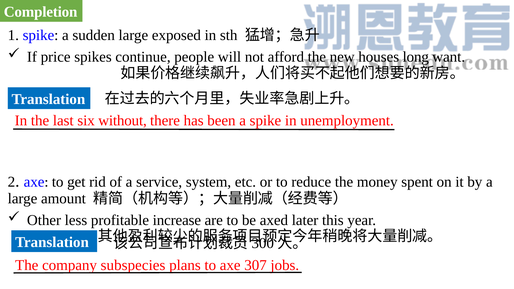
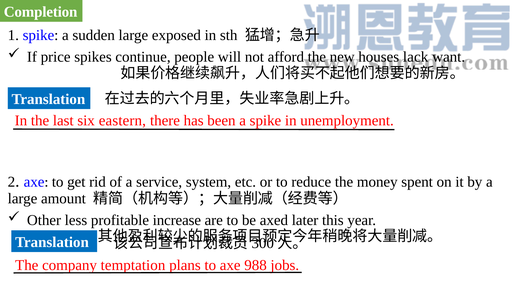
long: long -> lack
without: without -> eastern
subspecies: subspecies -> temptation
307: 307 -> 988
